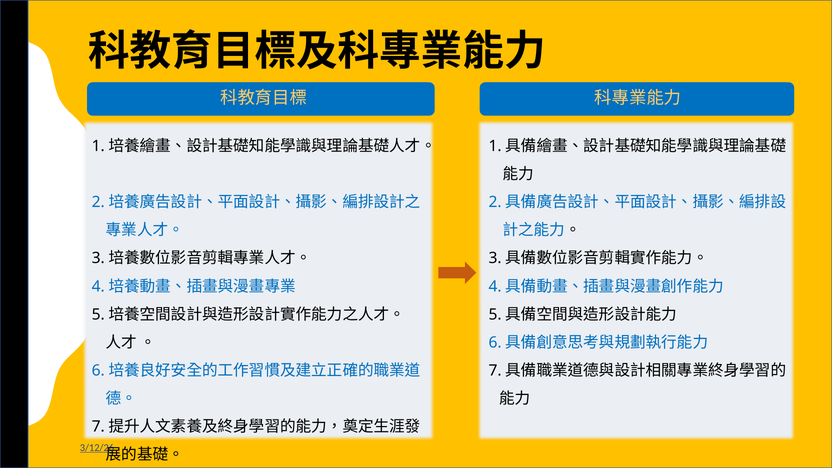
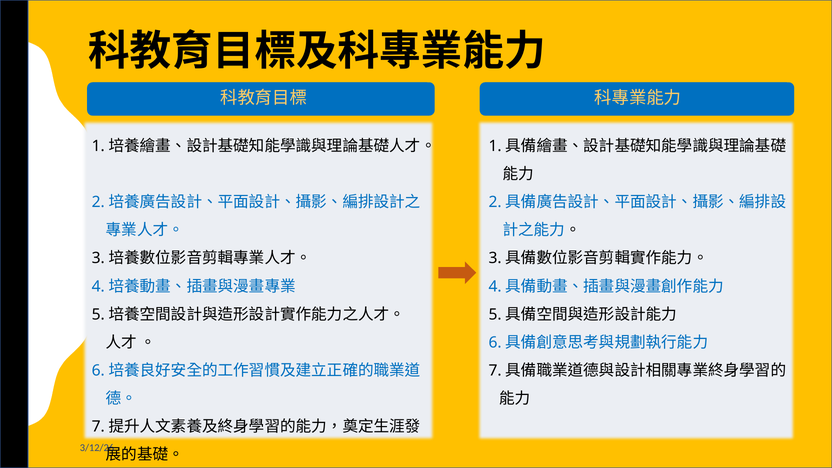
3/12/26 underline: present -> none
